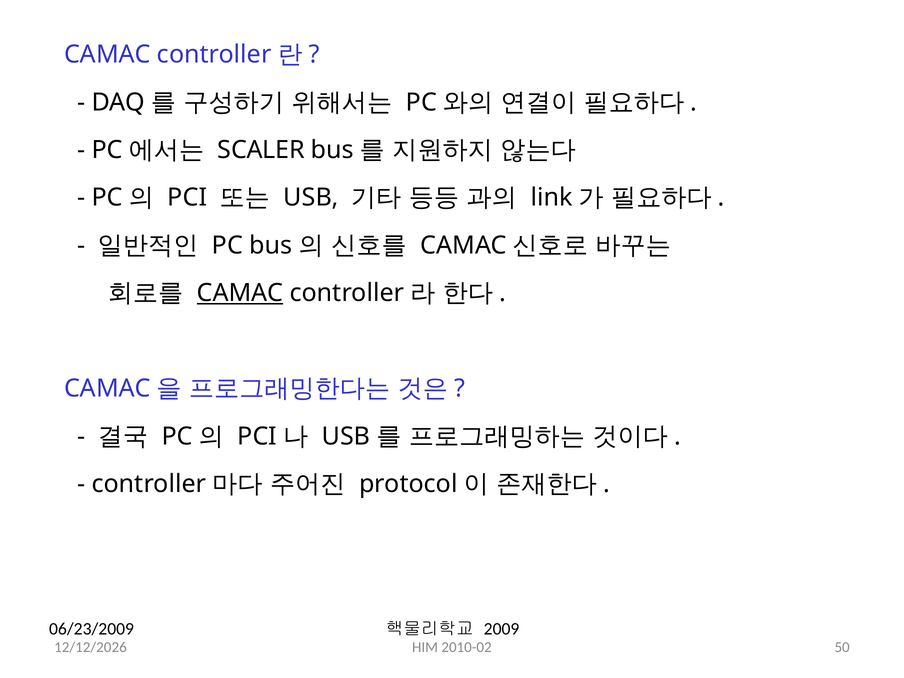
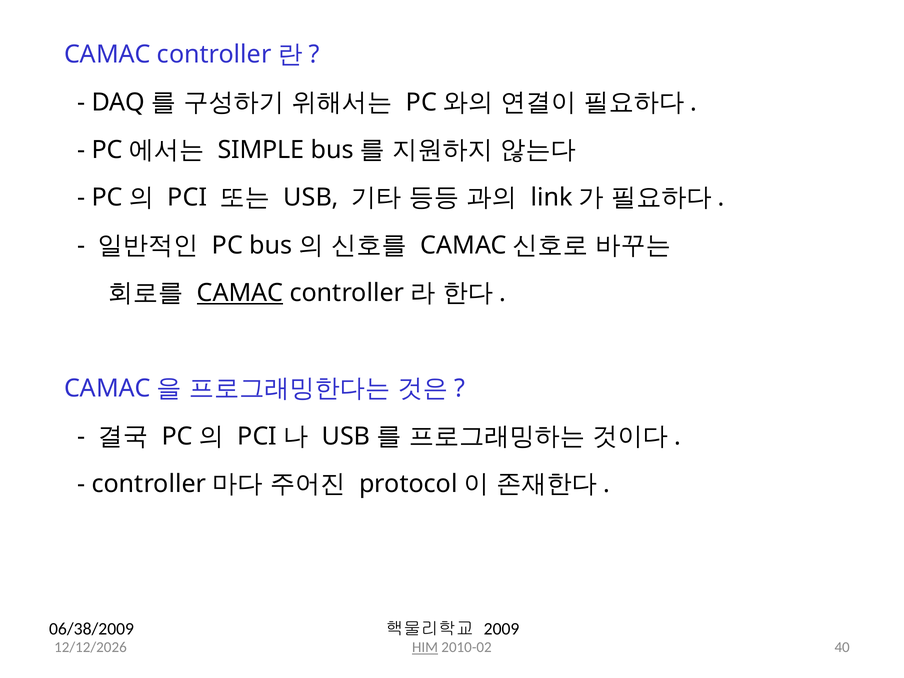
SCALER: SCALER -> SIMPLE
06/23/2009: 06/23/2009 -> 06/38/2009
HIM underline: none -> present
50: 50 -> 40
